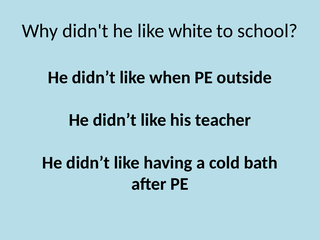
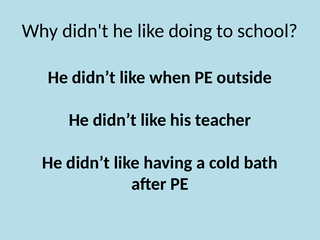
white: white -> doing
